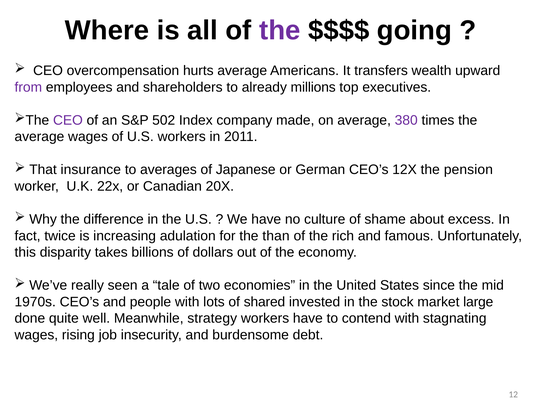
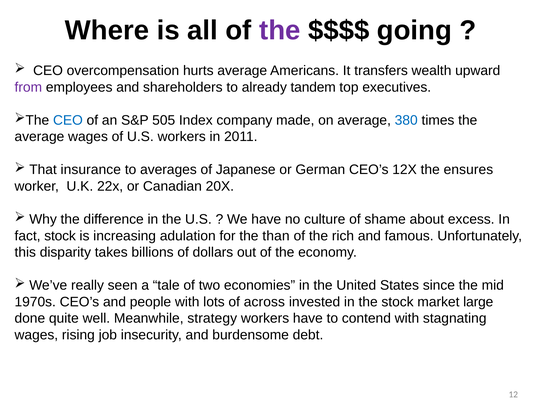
millions: millions -> tandem
CEO at (68, 120) colour: purple -> blue
502: 502 -> 505
380 colour: purple -> blue
pension: pension -> ensures
fact twice: twice -> stock
shared: shared -> across
